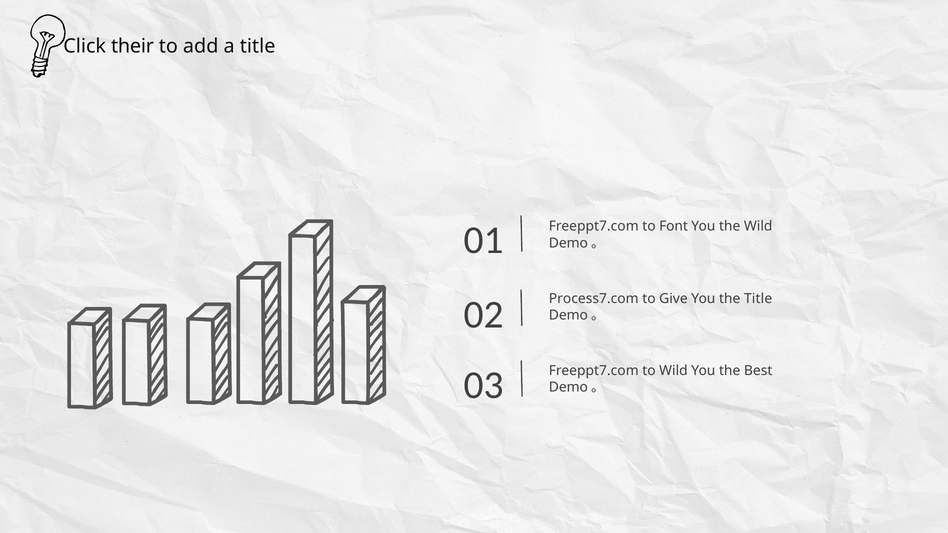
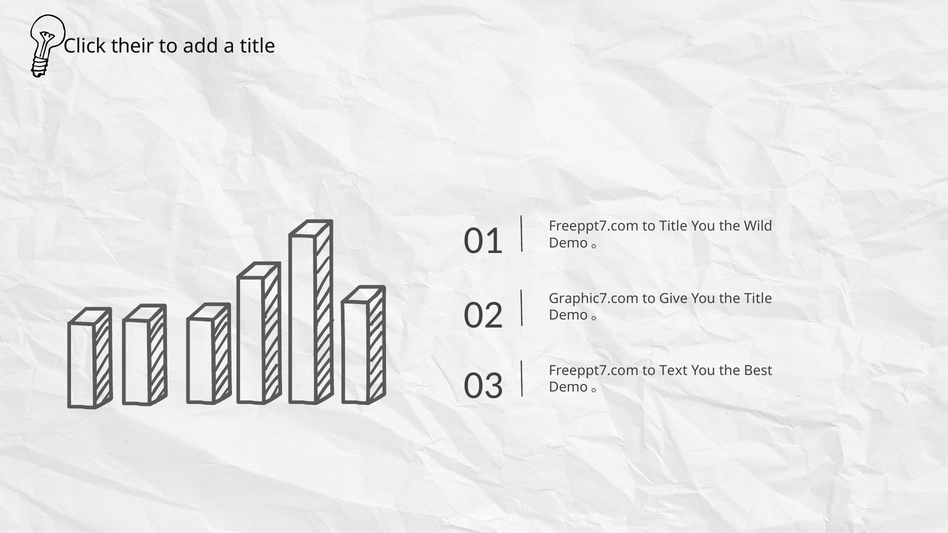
to Font: Font -> Title
Process7.com: Process7.com -> Graphic7.com
to Wild: Wild -> Text
